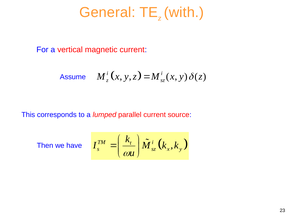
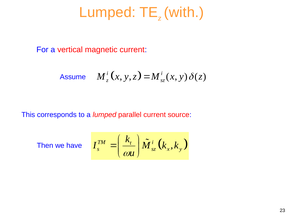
General at (107, 12): General -> Lumped
